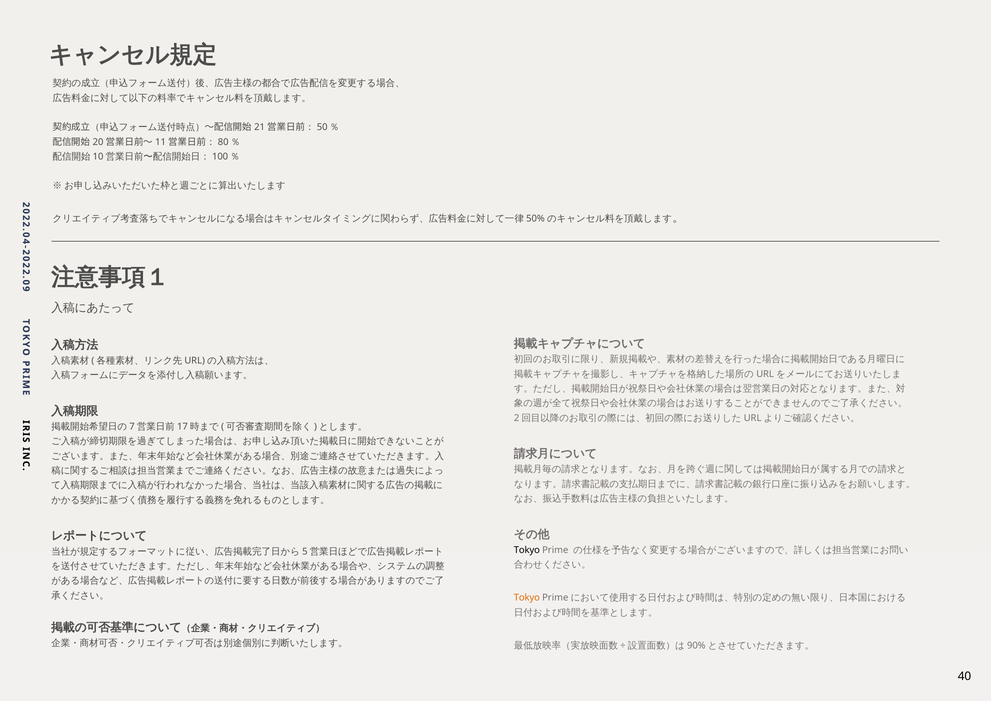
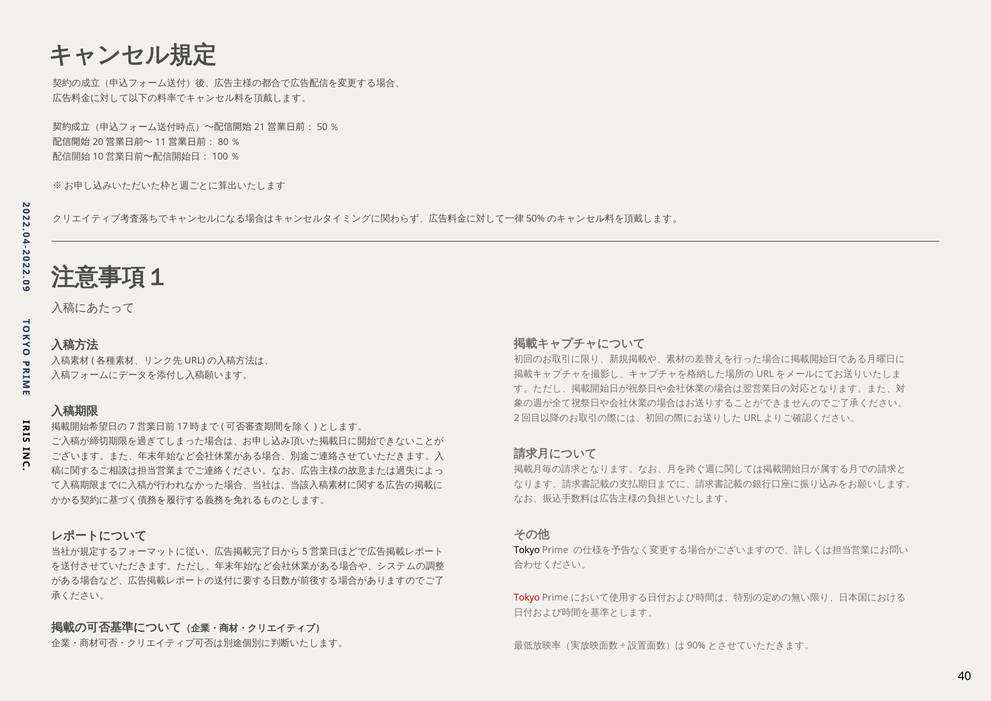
Tokyo at (527, 598) colour: orange -> red
